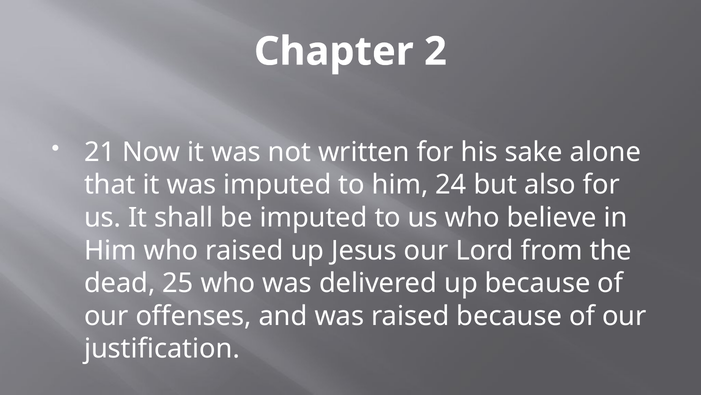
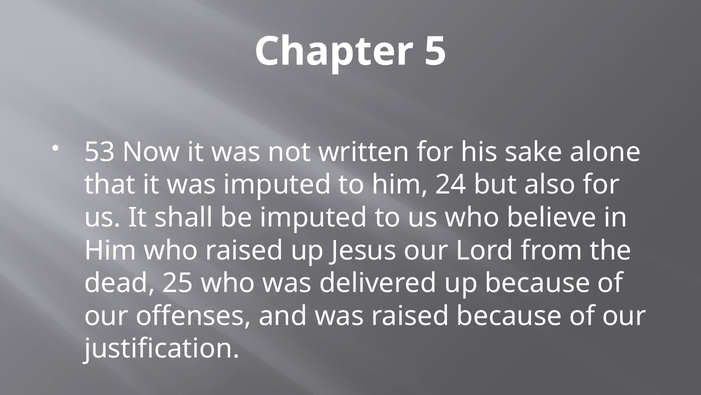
2: 2 -> 5
21: 21 -> 53
